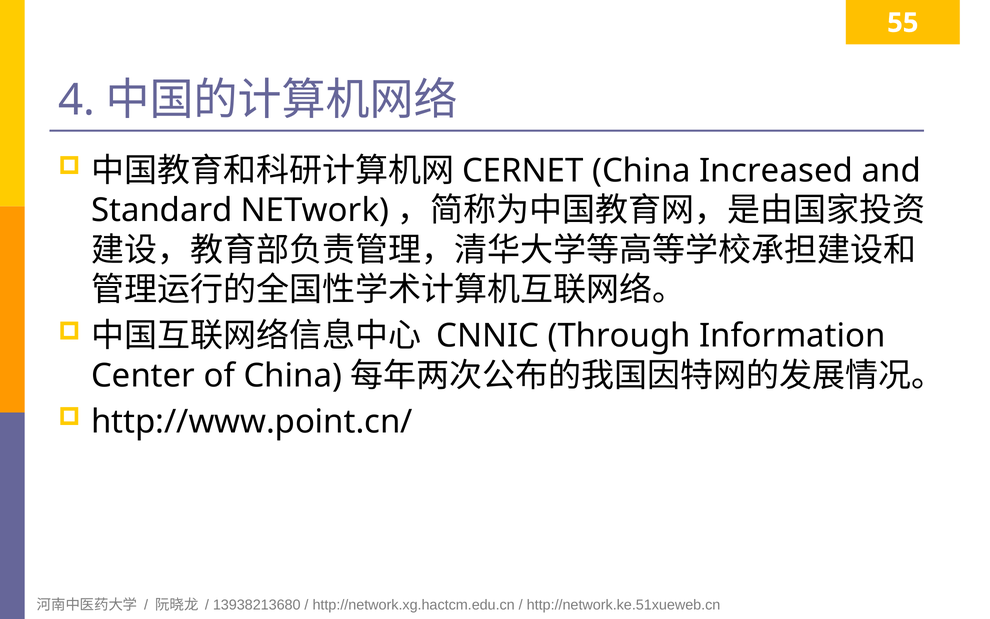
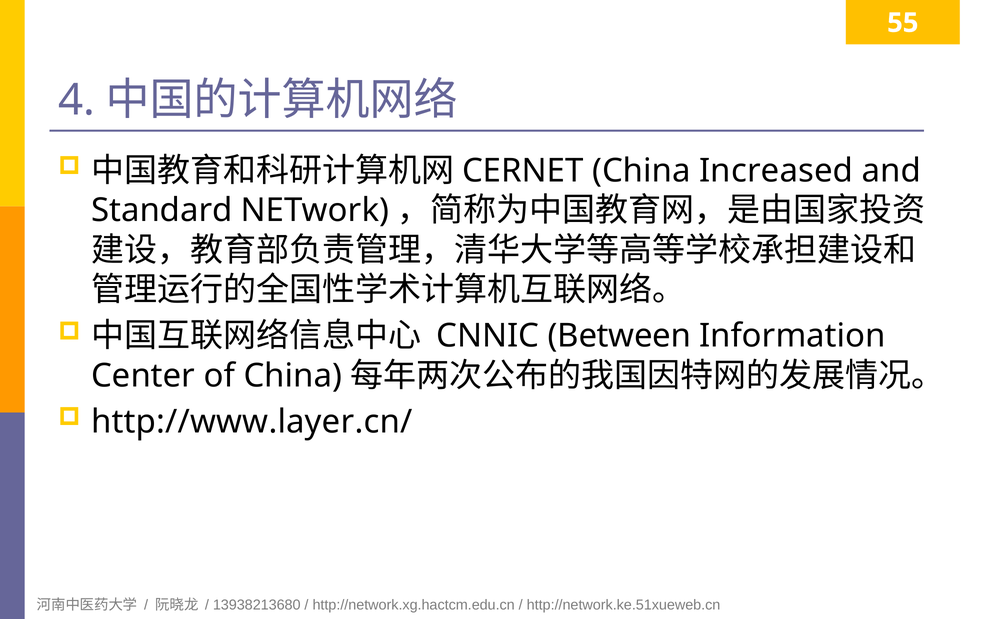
Through: Through -> Between
http://www.point.cn/: http://www.point.cn/ -> http://www.layer.cn/
